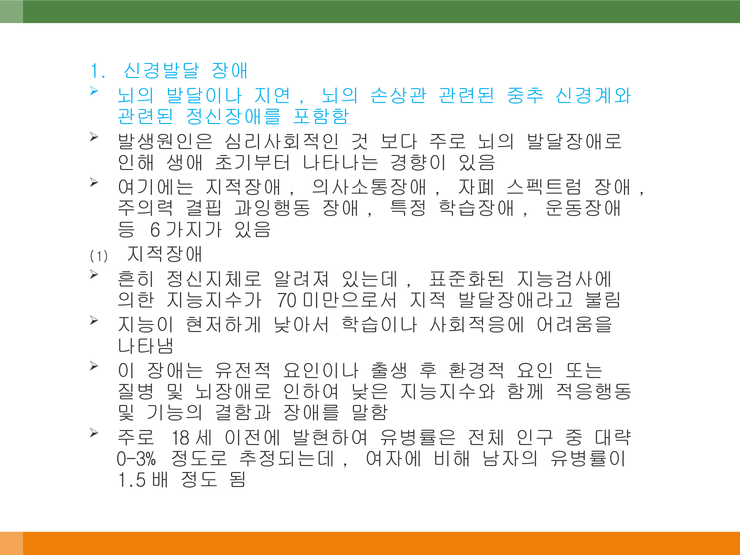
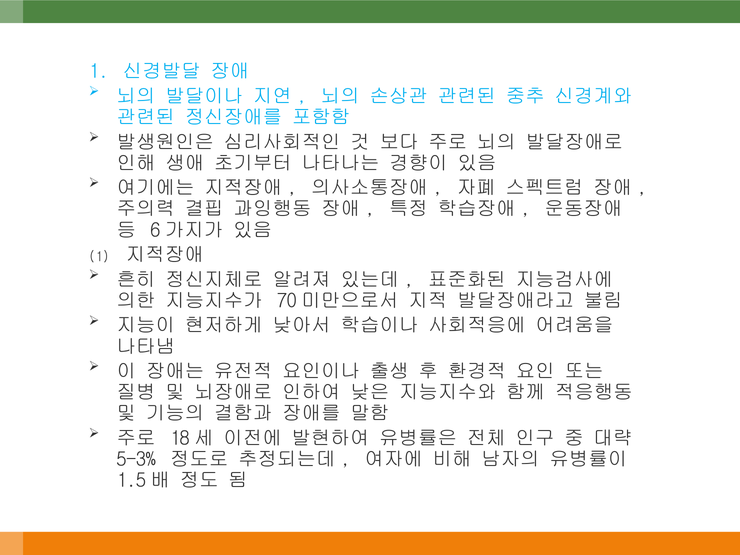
0-3%: 0-3% -> 5-3%
